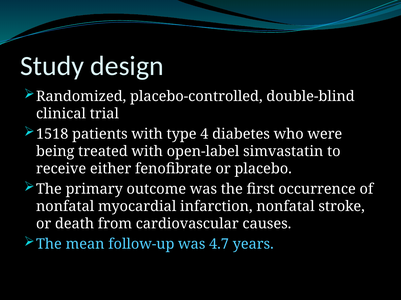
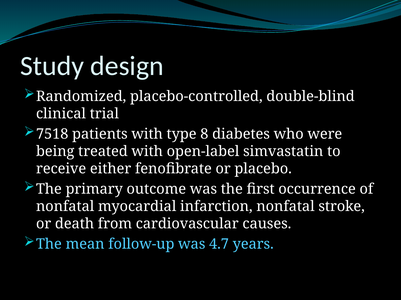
1518: 1518 -> 7518
4: 4 -> 8
